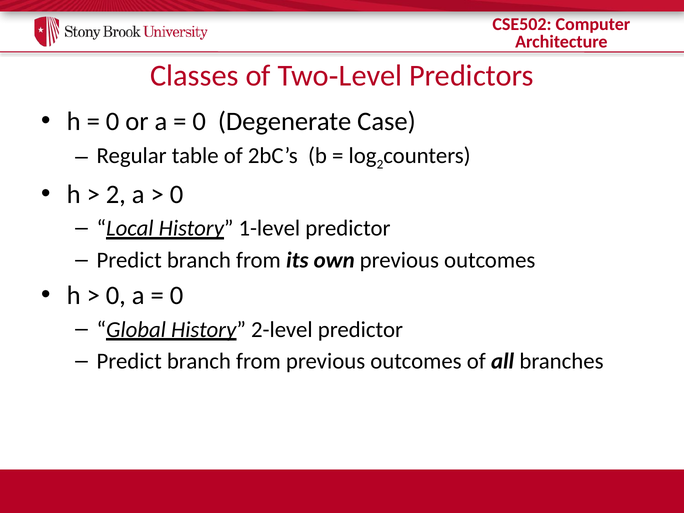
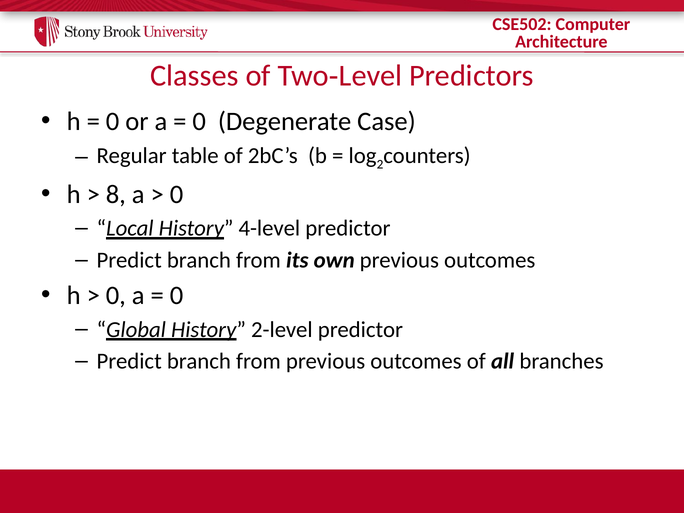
2 at (116, 194): 2 -> 8
1-level: 1-level -> 4-level
